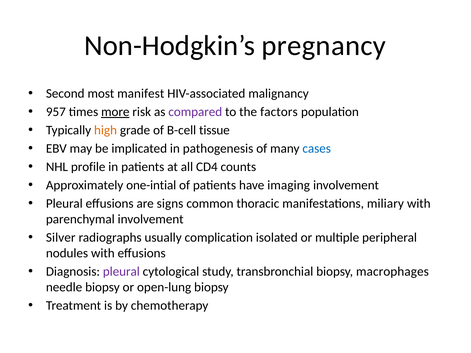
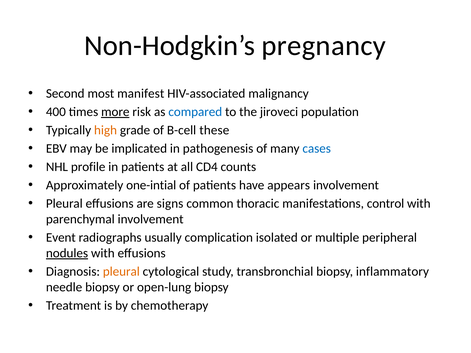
957: 957 -> 400
compared colour: purple -> blue
factors: factors -> jiroveci
tissue: tissue -> these
imaging: imaging -> appears
miliary: miliary -> control
Silver: Silver -> Event
nodules underline: none -> present
pleural at (121, 272) colour: purple -> orange
macrophages: macrophages -> inflammatory
